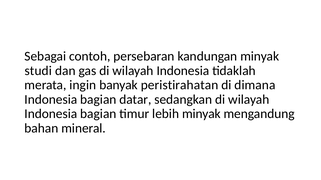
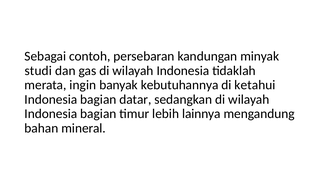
peristirahatan: peristirahatan -> kebutuhannya
dimana: dimana -> ketahui
lebih minyak: minyak -> lainnya
